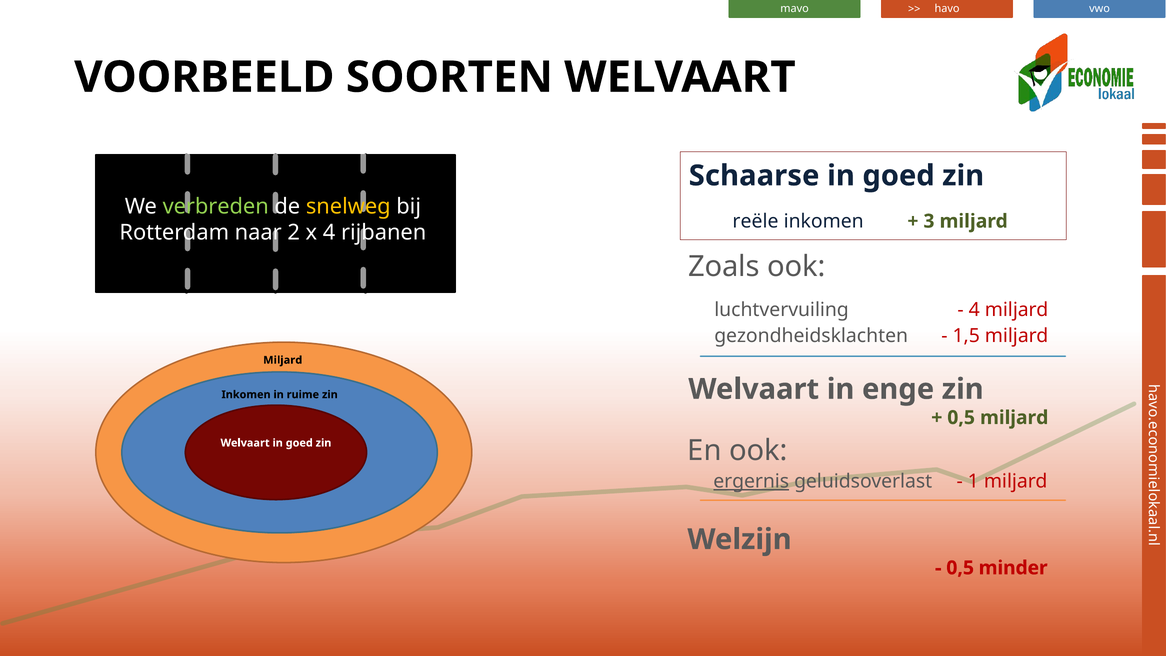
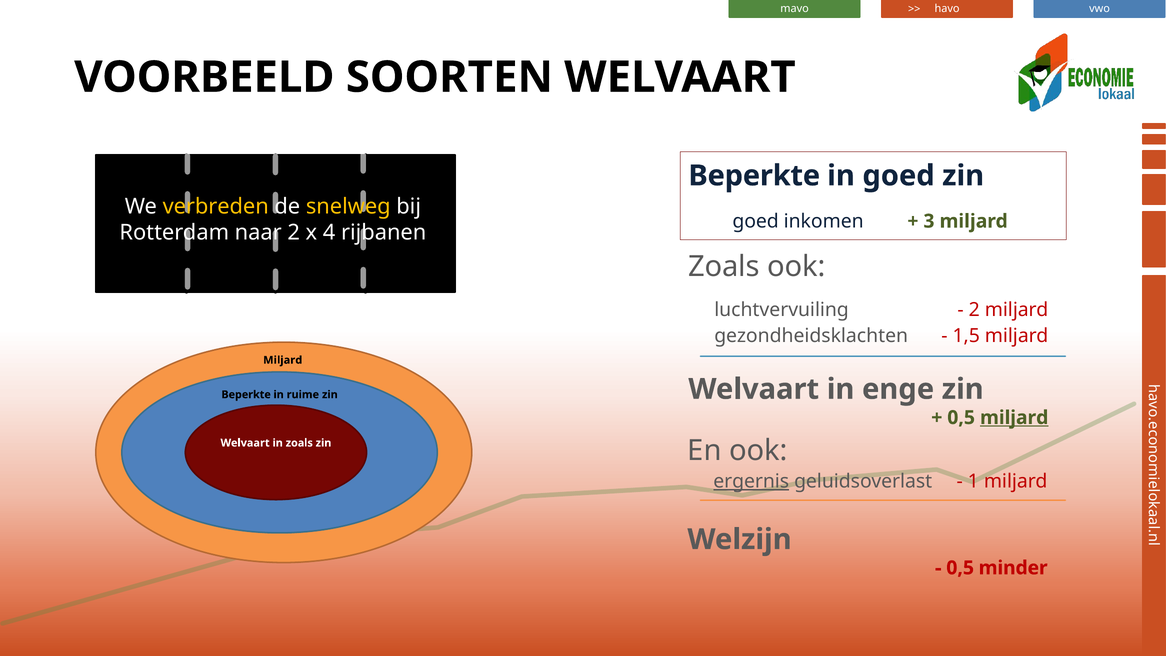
Schaarse at (754, 176): Schaarse -> Beperkte
verbreden colour: light green -> yellow
reële at (756, 221): reële -> goed
4 at (974, 310): 4 -> 2
Inkomen at (246, 395): Inkomen -> Beperkte
miljard at (1014, 418) underline: none -> present
Welvaart in goed: goed -> zoals
